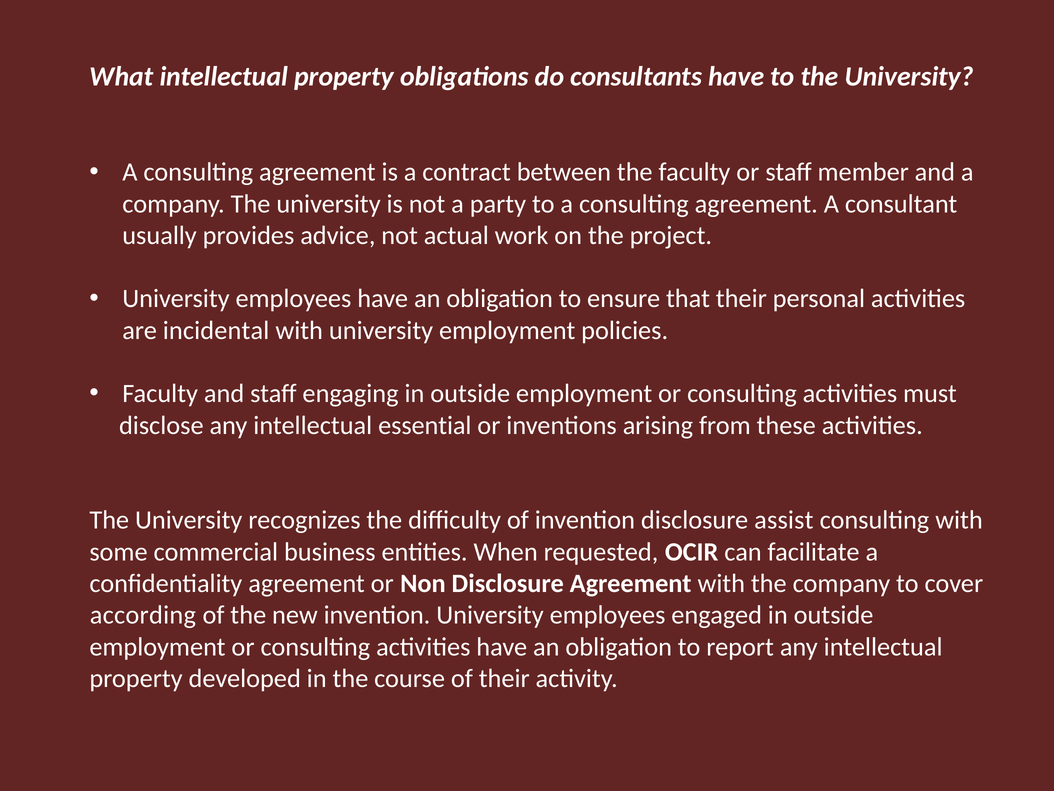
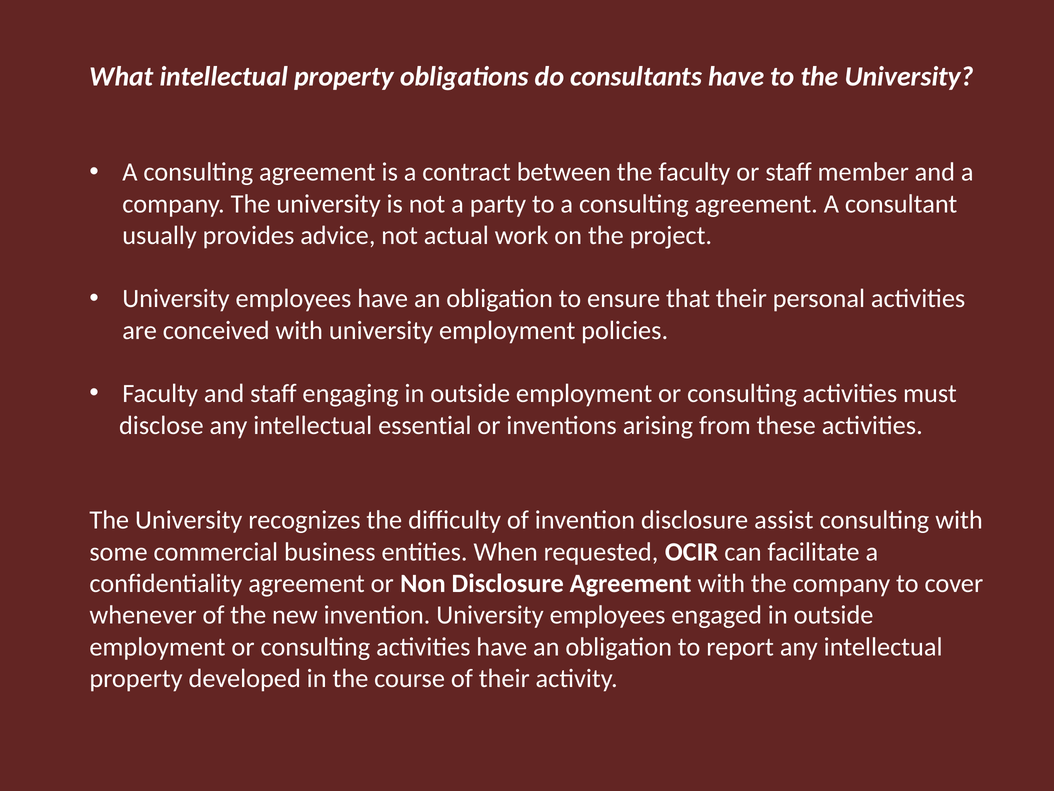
incidental: incidental -> conceived
according: according -> whenever
